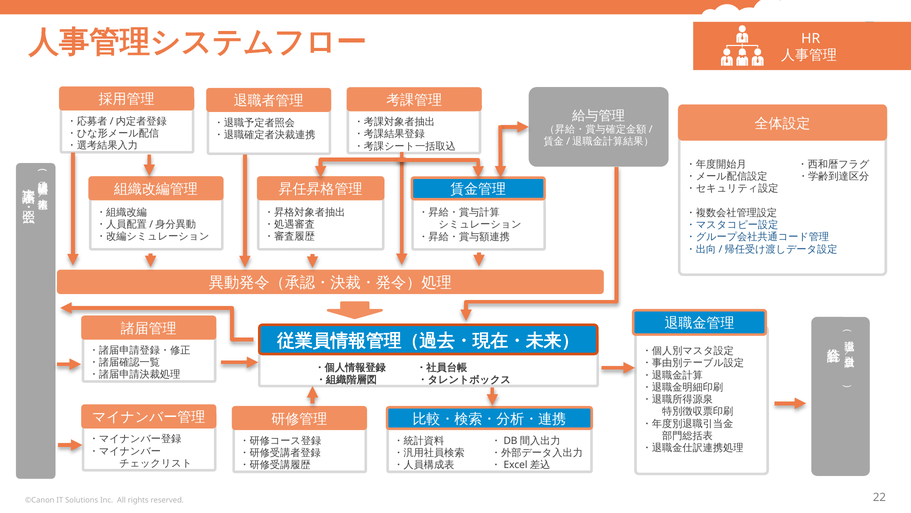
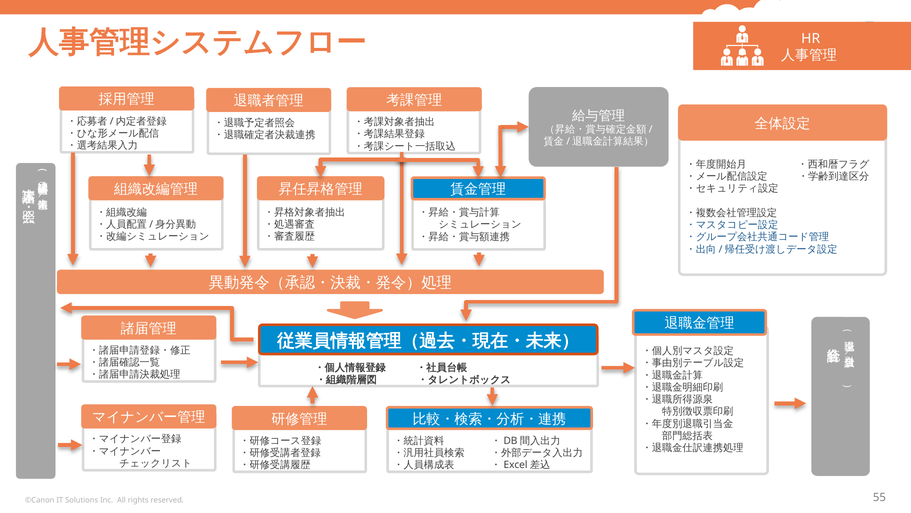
22: 22 -> 55
